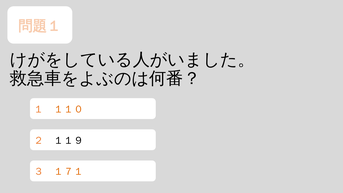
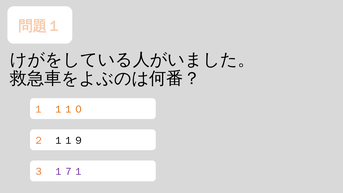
１７１ colour: orange -> purple
